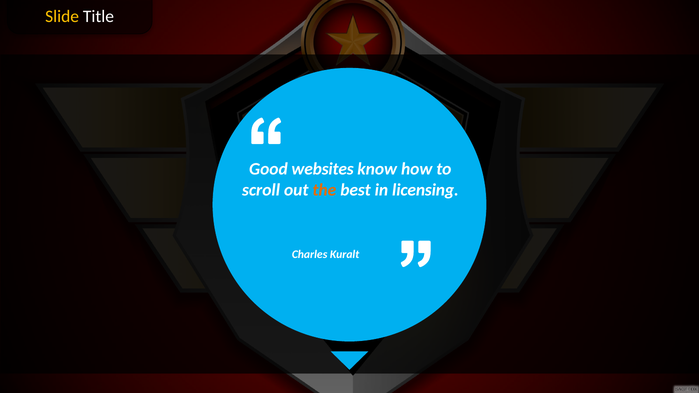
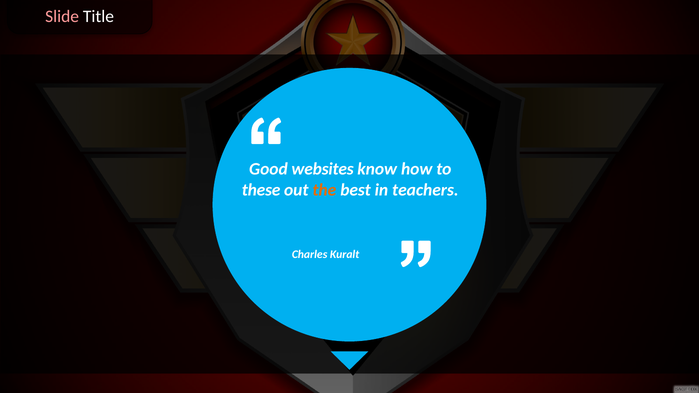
Slide colour: yellow -> pink
scroll: scroll -> these
licensing: licensing -> teachers
